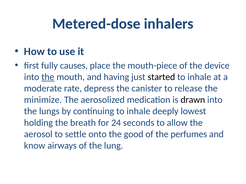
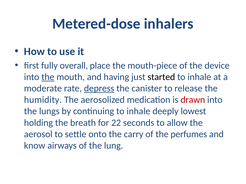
causes: causes -> overall
depress underline: none -> present
minimize: minimize -> humidity
drawn colour: black -> red
24: 24 -> 22
good: good -> carry
